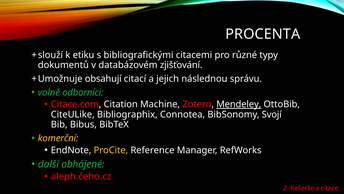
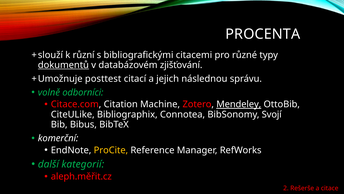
etiku: etiku -> různí
dokumentů underline: none -> present
obsahují: obsahují -> posttest
komerční colour: yellow -> white
obhájené: obhájené -> kategorií
aleph.čeho.cz: aleph.čeho.cz -> aleph.měřit.cz
